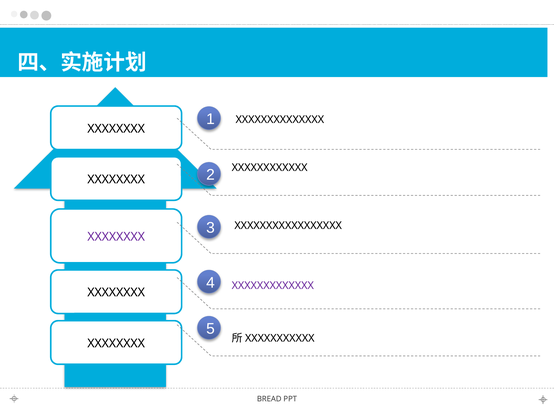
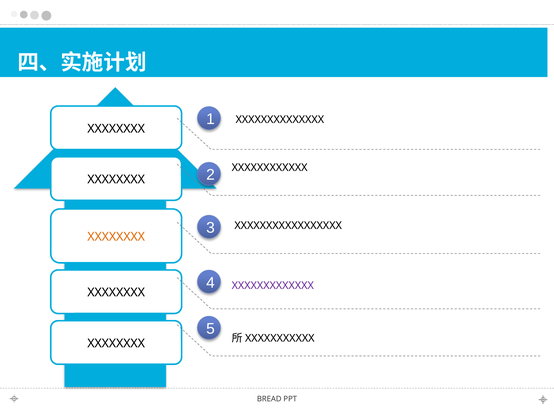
XXXXXXXX at (116, 237) colour: purple -> orange
